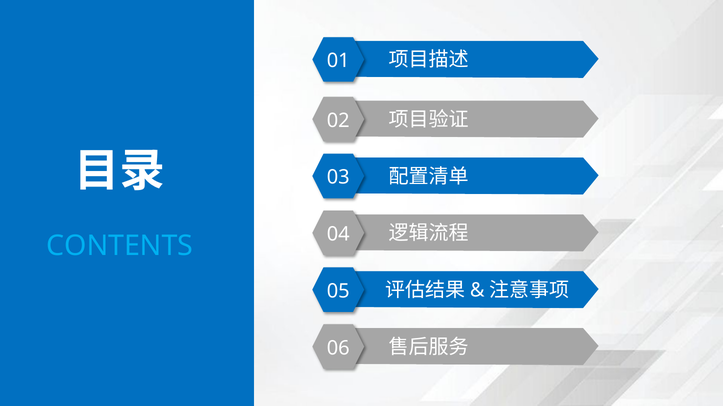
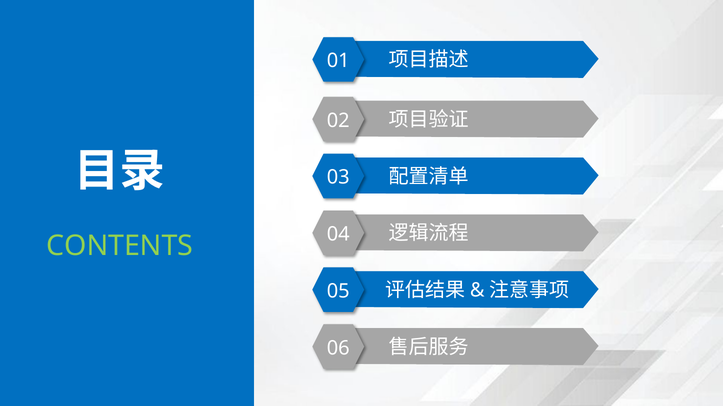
CONTENTS colour: light blue -> light green
